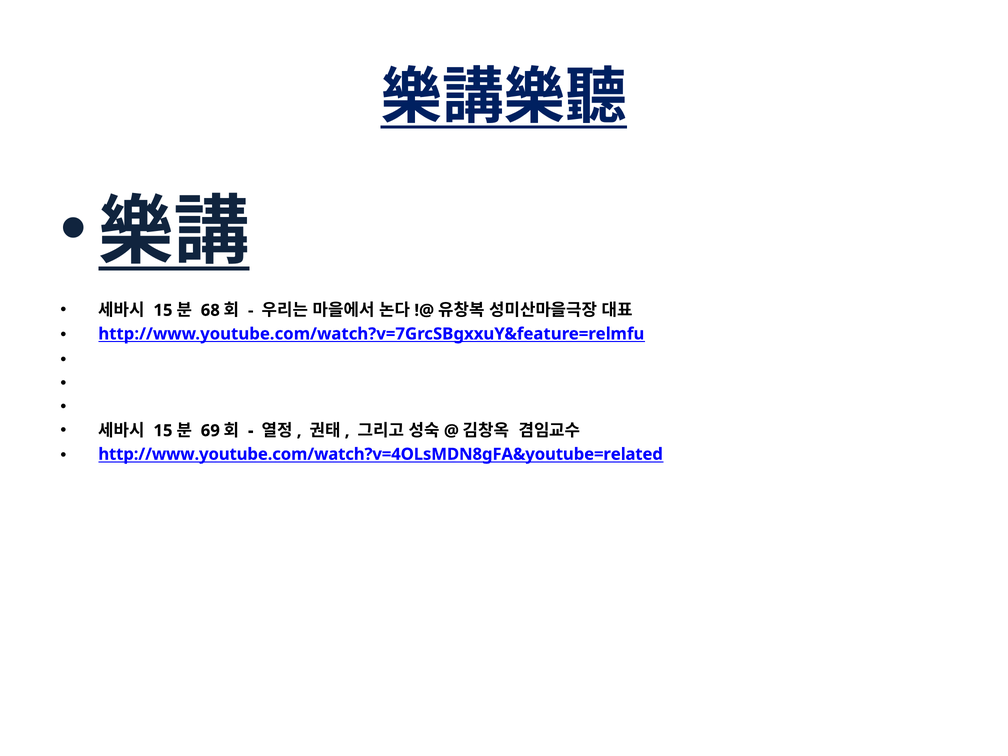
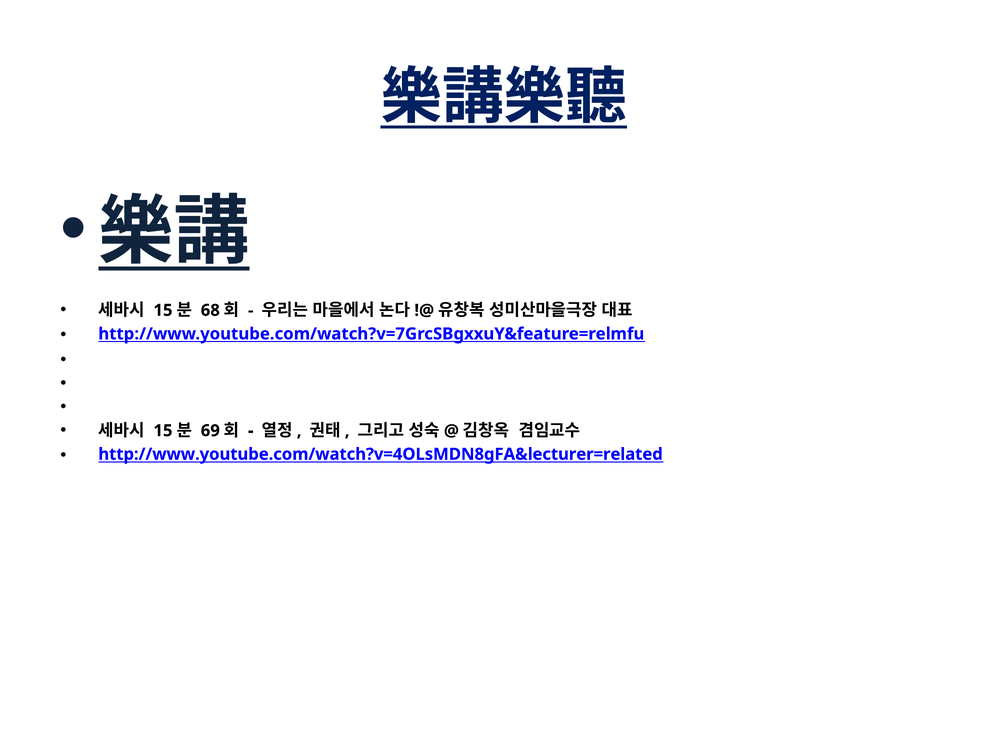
http://www.youtube.com/watch?v=4OLsMDN8gFA&youtube=related: http://www.youtube.com/watch?v=4OLsMDN8gFA&youtube=related -> http://www.youtube.com/watch?v=4OLsMDN8gFA&lecturer=related
